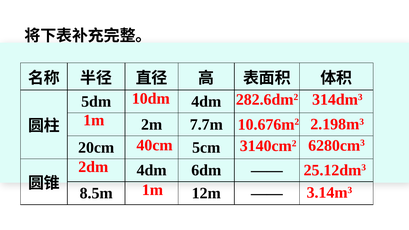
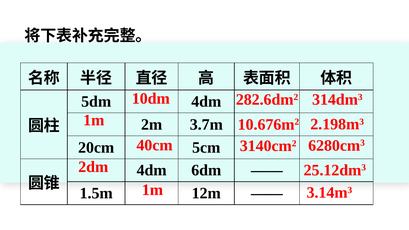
7.7m: 7.7m -> 3.7m
8.5m: 8.5m -> 1.5m
